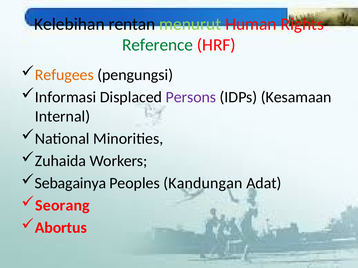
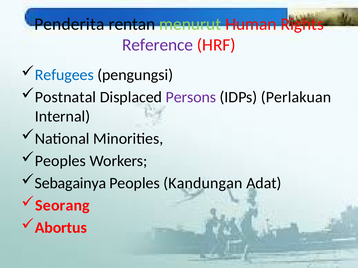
Kelebihan: Kelebihan -> Penderita
Reference colour: green -> purple
Refugees colour: orange -> blue
Informasi: Informasi -> Postnatal
Kesamaan: Kesamaan -> Perlakuan
Zuhaida at (60, 161): Zuhaida -> Peoples
